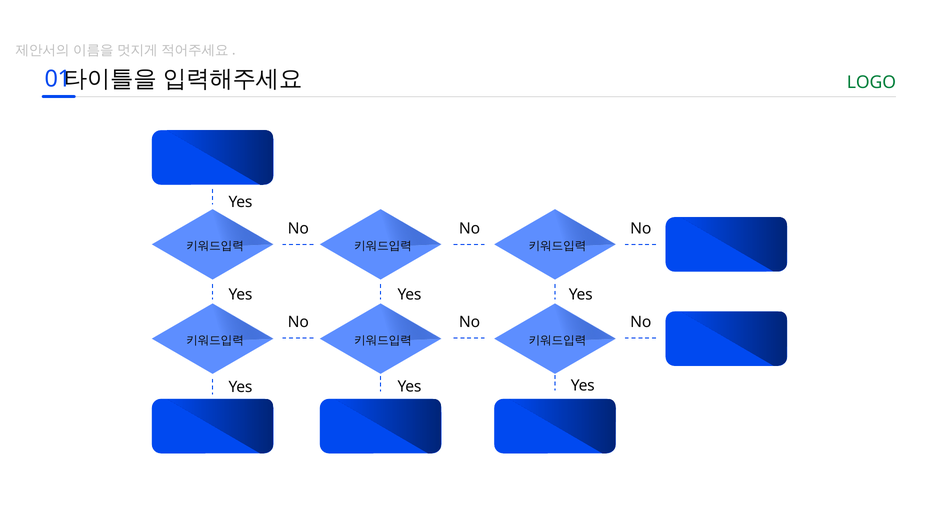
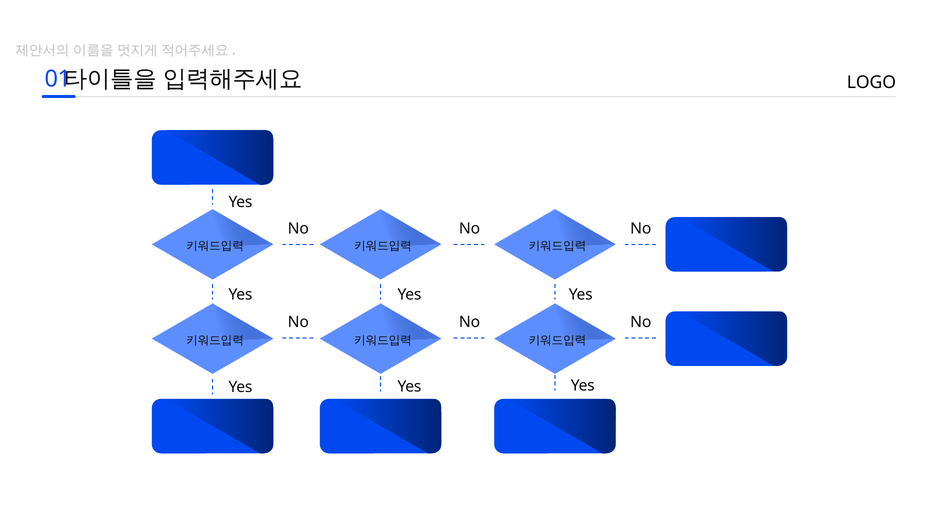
LOGO colour: green -> black
